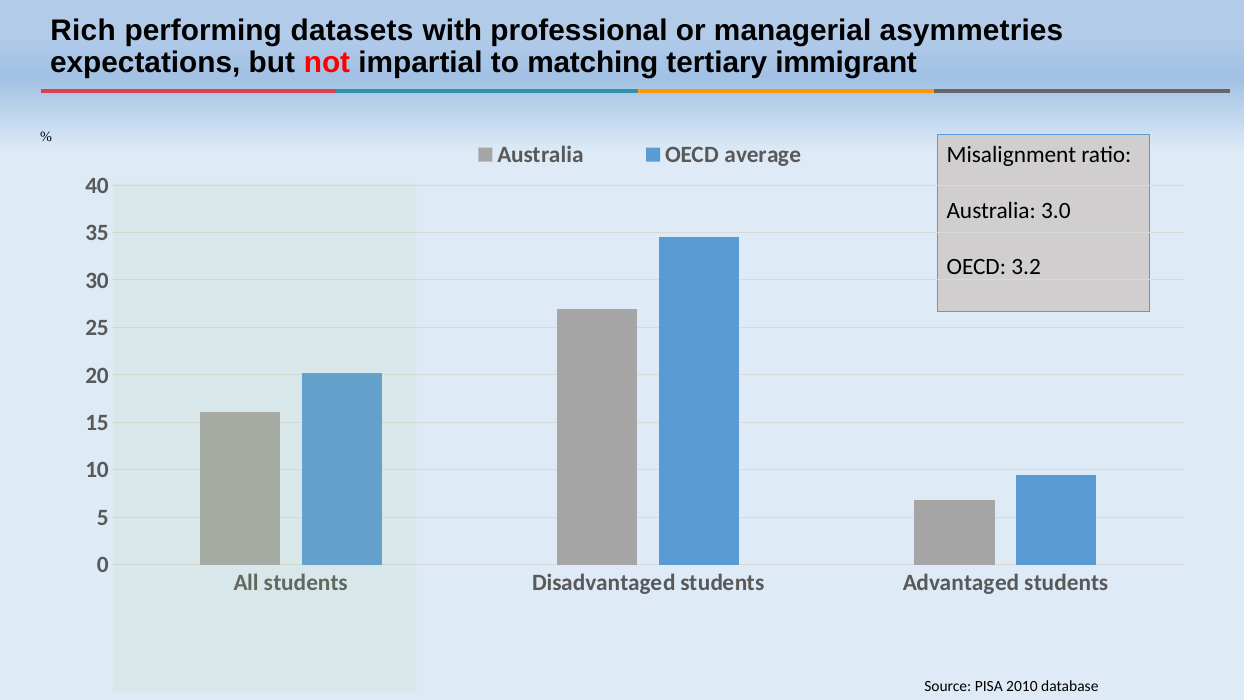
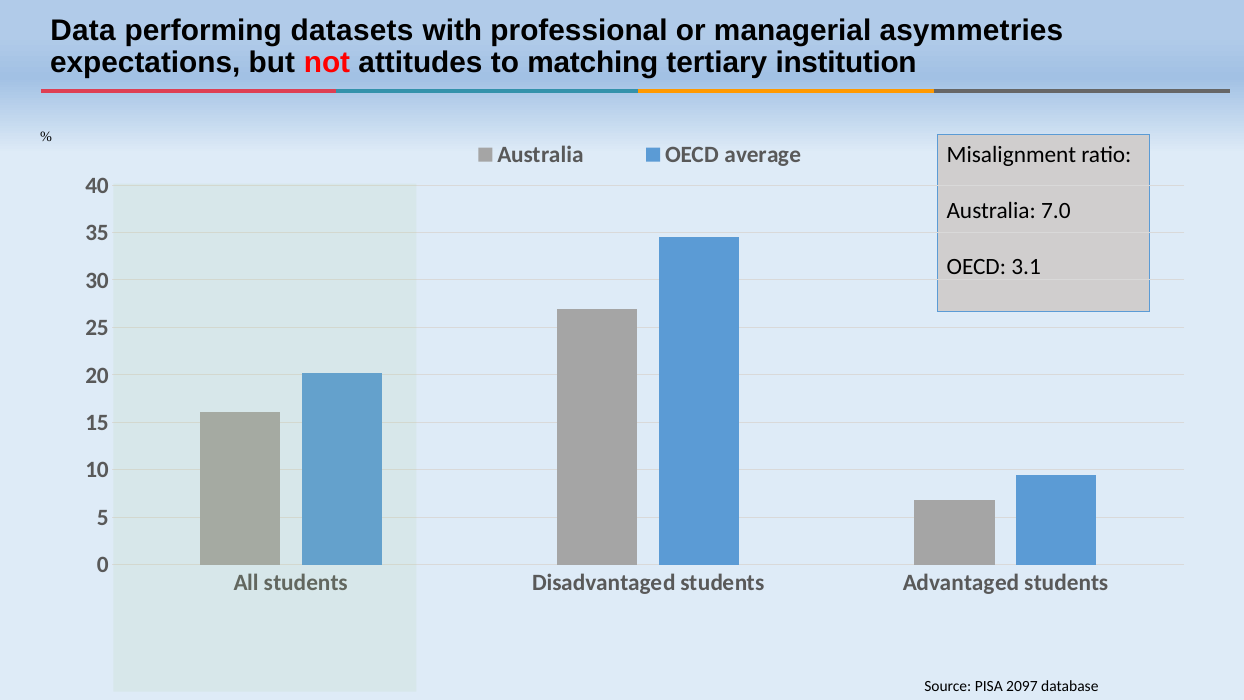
Rich: Rich -> Data
impartial: impartial -> attitudes
immigrant: immigrant -> institution
3.0: 3.0 -> 7.0
3.2: 3.2 -> 3.1
2010: 2010 -> 2097
